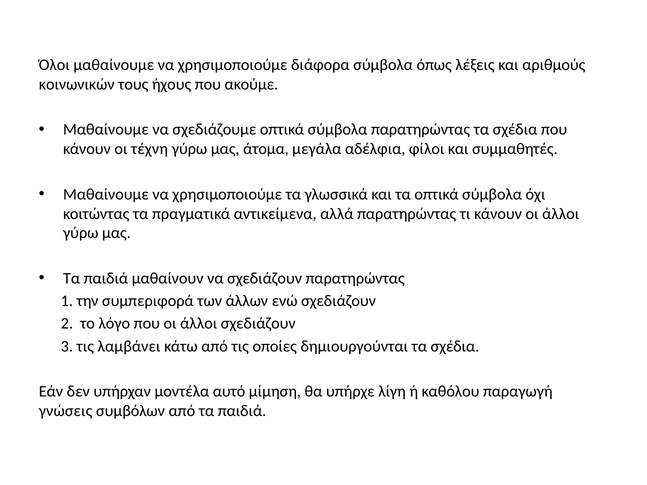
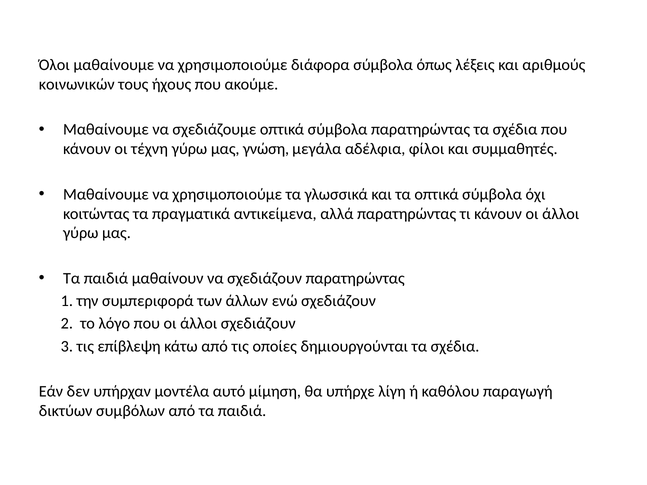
άτομα: άτομα -> γνώση
λαμβάνει: λαμβάνει -> επίβλεψη
γνώσεις: γνώσεις -> δικτύων
